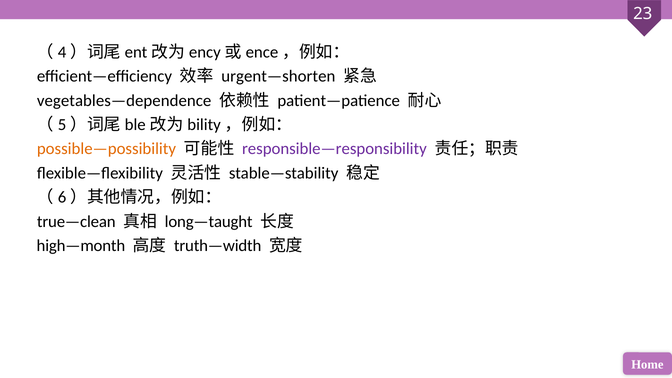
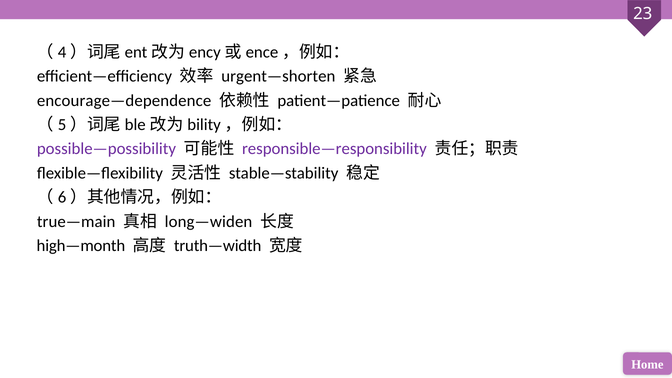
vegetables—dependence: vegetables—dependence -> encourage—dependence
possible—possibility colour: orange -> purple
true—clean: true—clean -> true—main
long—taught: long—taught -> long—widen
